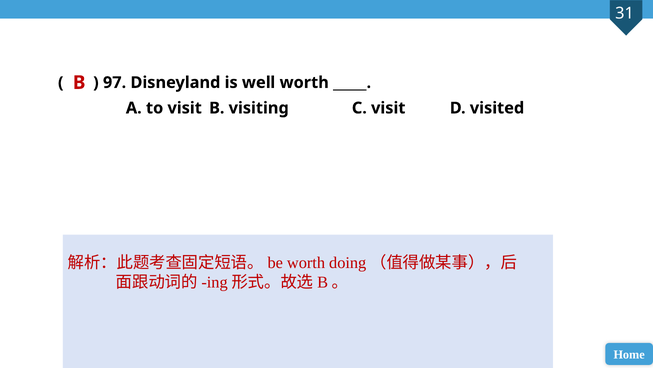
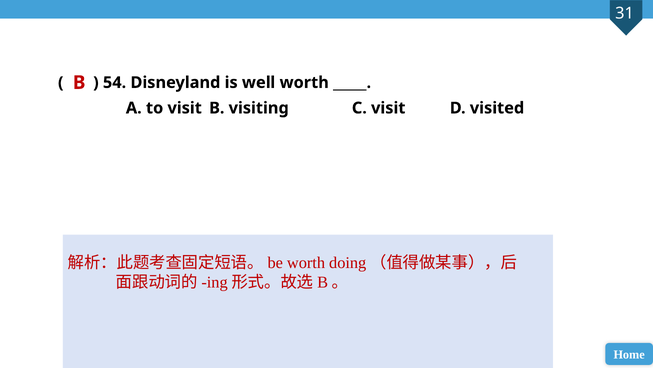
97: 97 -> 54
